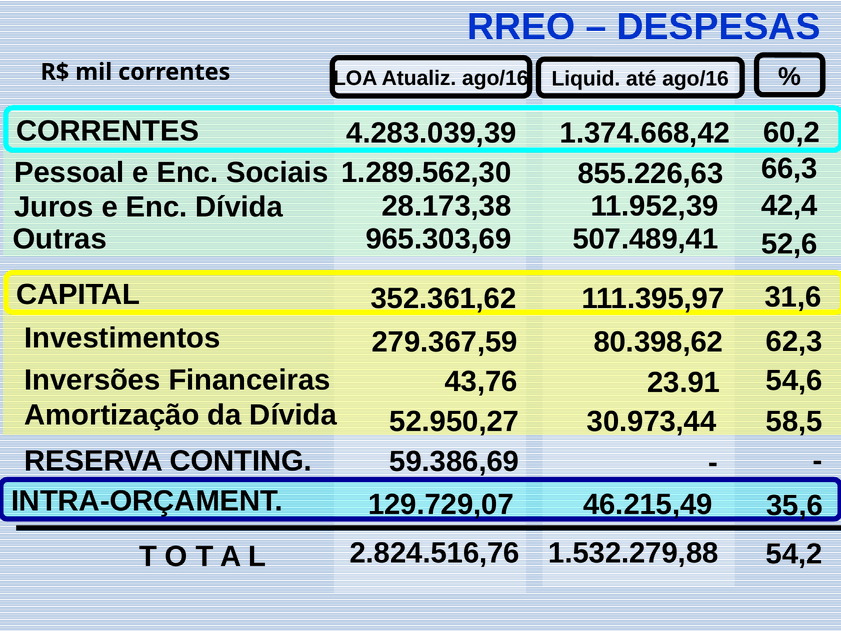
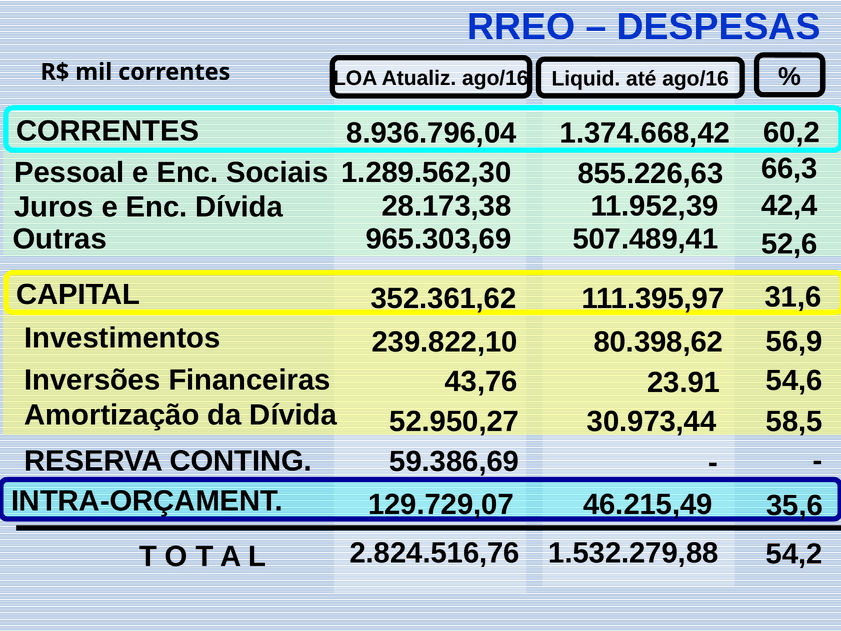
4.283.039,39: 4.283.039,39 -> 8.936.796,04
62,3: 62,3 -> 56,9
279.367,59: 279.367,59 -> 239.822,10
